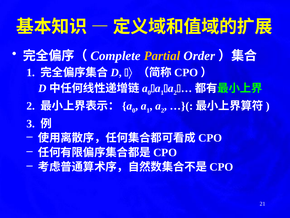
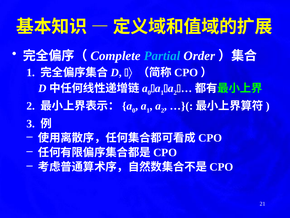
Partial colour: yellow -> light blue
